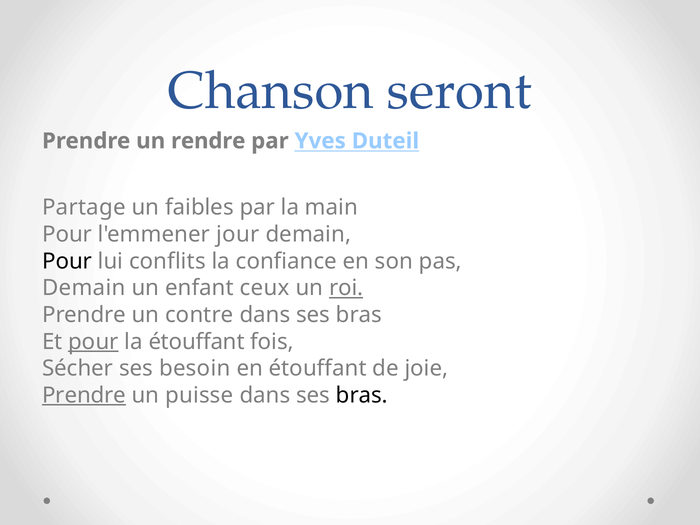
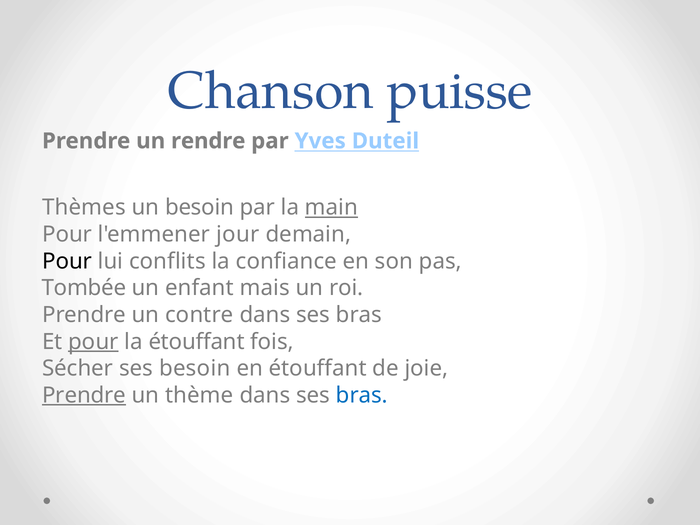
seront: seront -> puisse
Partage: Partage -> Thèmes
un faibles: faibles -> besoin
main underline: none -> present
Demain at (84, 288): Demain -> Tombée
ceux: ceux -> mais
roi underline: present -> none
puisse: puisse -> thème
bras at (362, 395) colour: black -> blue
